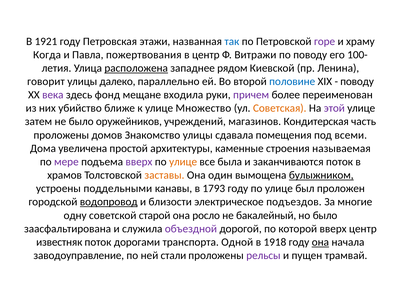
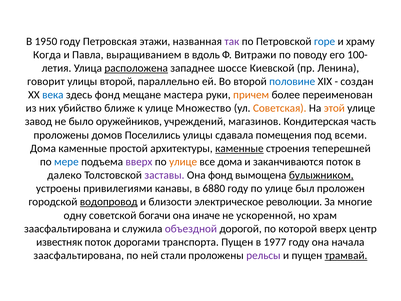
1921: 1921 -> 1950
так colour: blue -> purple
горе colour: purple -> blue
пожертвования: пожертвования -> выращиванием
в центр: центр -> вдоль
рядом: рядом -> шоссе
улицы далеко: далеко -> второй
поводу at (357, 81): поводу -> создан
века colour: purple -> blue
входила: входила -> мастера
причем colour: purple -> orange
этой colour: purple -> orange
затем: затем -> завод
Знакомство: Знакомство -> Поселились
Дома увеличена: увеличена -> каменные
каменные at (239, 148) underline: none -> present
называемая: называемая -> теперешней
мере colour: purple -> blue
все была: была -> дома
храмов: храмов -> далеко
заставы colour: orange -> purple
Она один: один -> фонд
поддельными: поддельными -> привилегиями
1793: 1793 -> 6880
подъездов: подъездов -> революции
старой: старой -> богачи
росло: росло -> иначе
бакалейный: бакалейный -> ускоренной
но было: было -> храм
транспорта Одной: Одной -> Пущен
1918: 1918 -> 1977
она at (320, 242) underline: present -> none
заводоуправление at (79, 255): заводоуправление -> заасфальтирована
трамвай underline: none -> present
